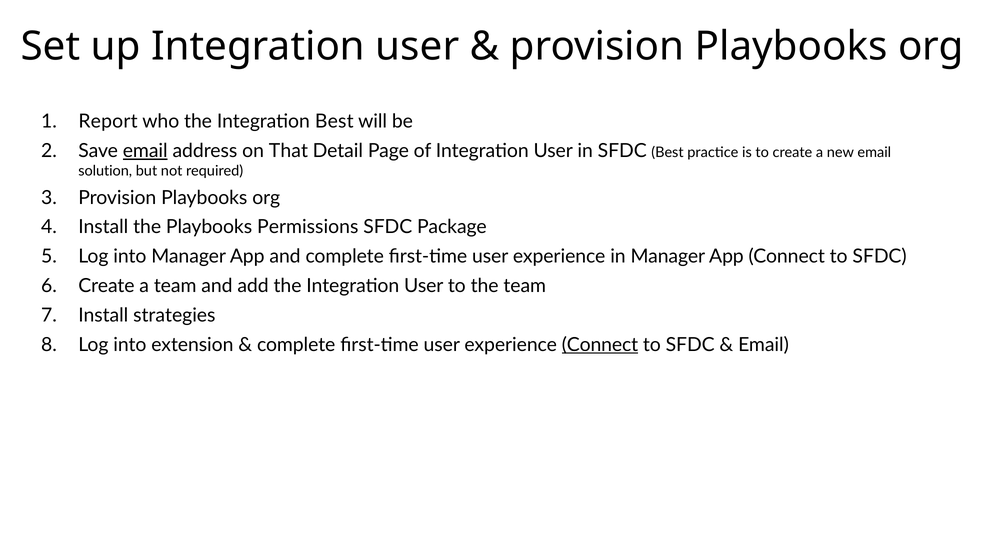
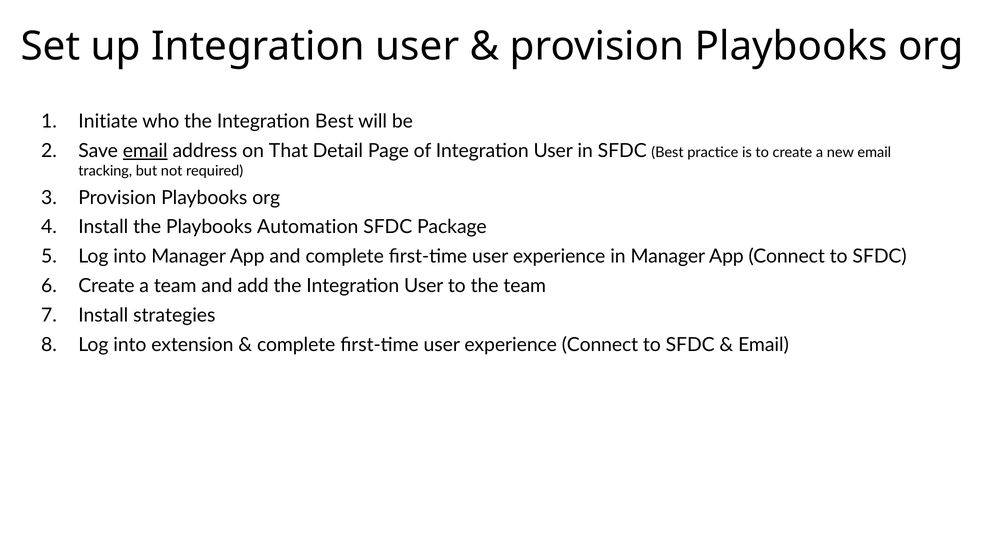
Report: Report -> Initiate
solution: solution -> tracking
Permissions: Permissions -> Automation
Connect at (600, 345) underline: present -> none
